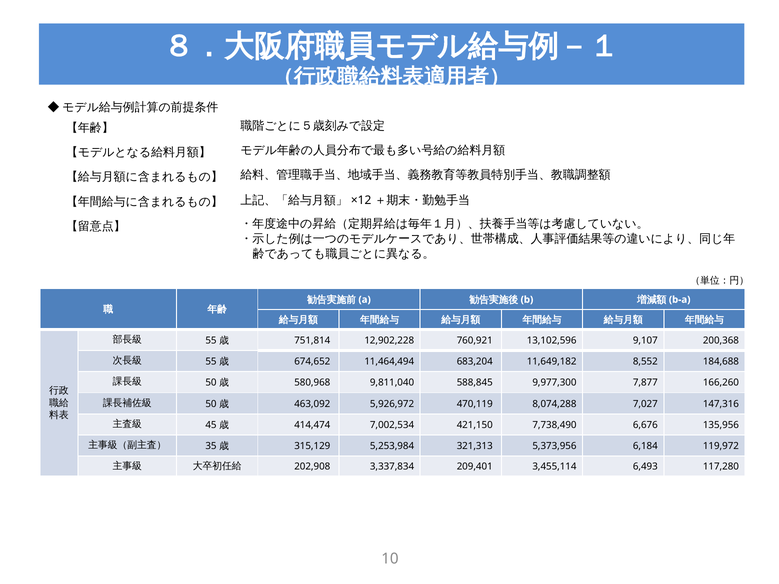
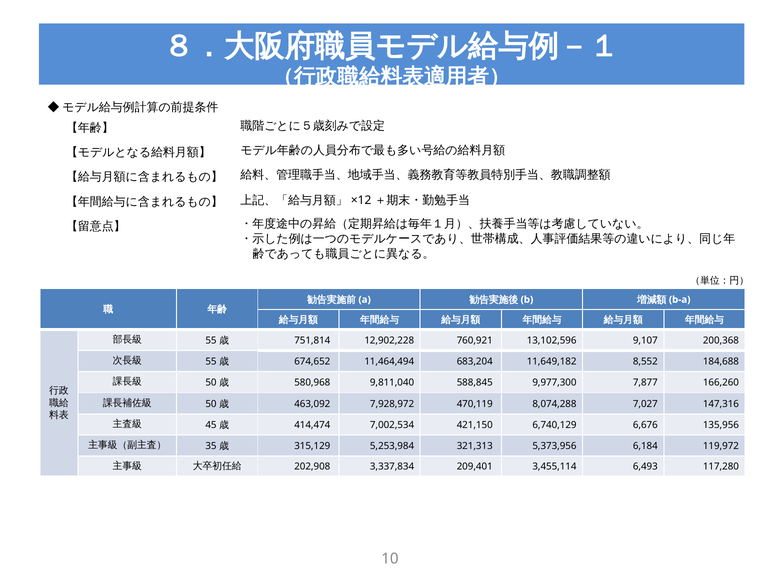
5,926,972: 5,926,972 -> 7,928,972
7,738,490: 7,738,490 -> 6,740,129
